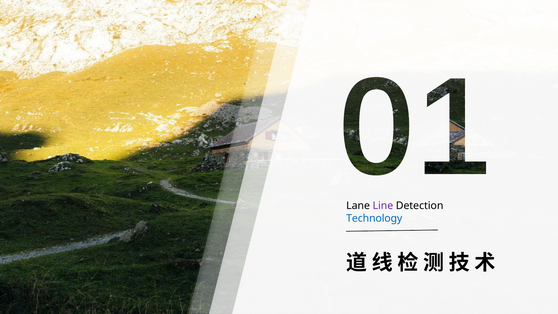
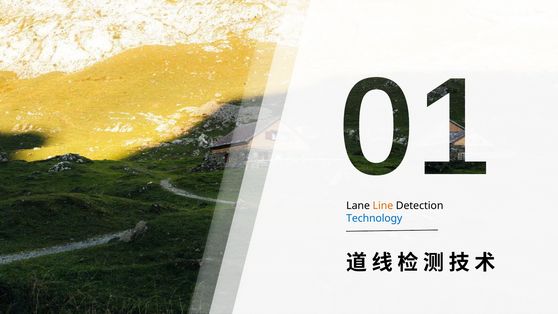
Line colour: purple -> orange
